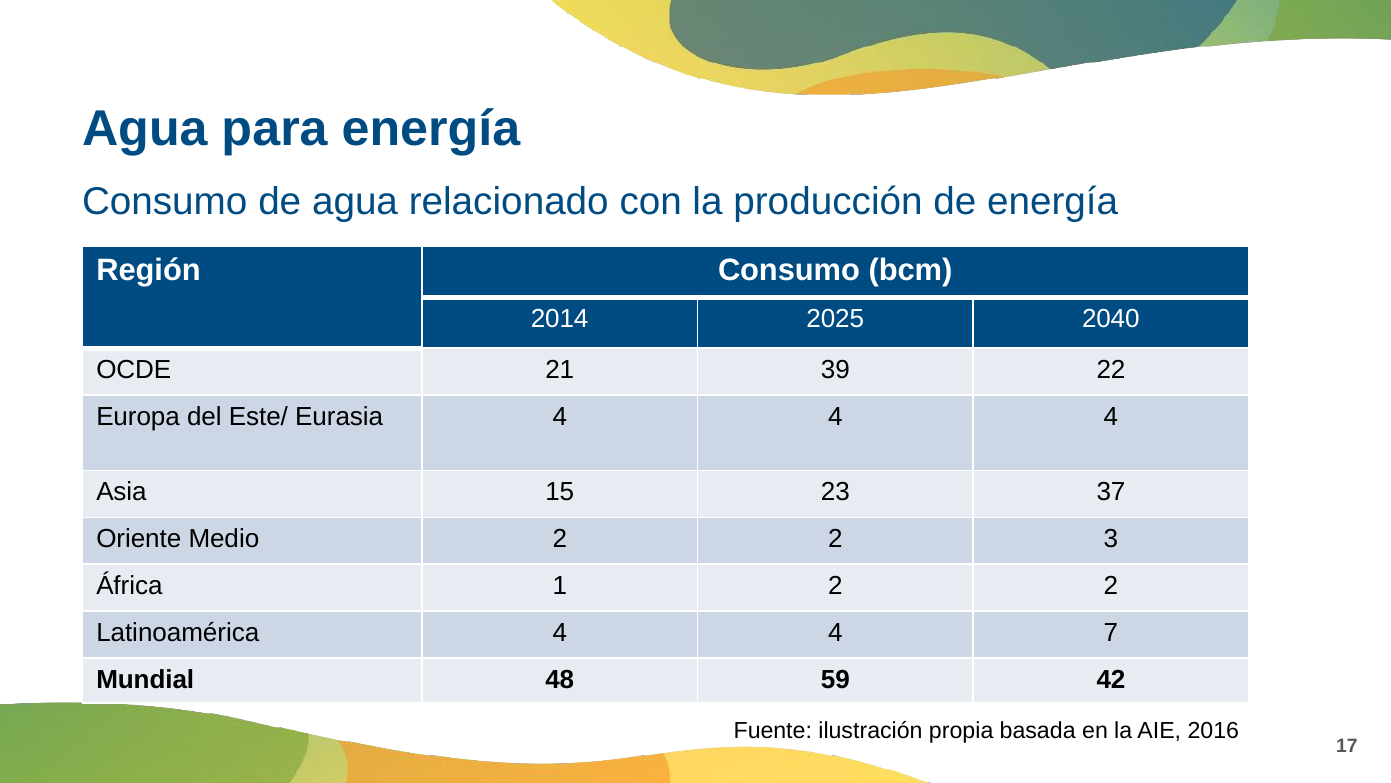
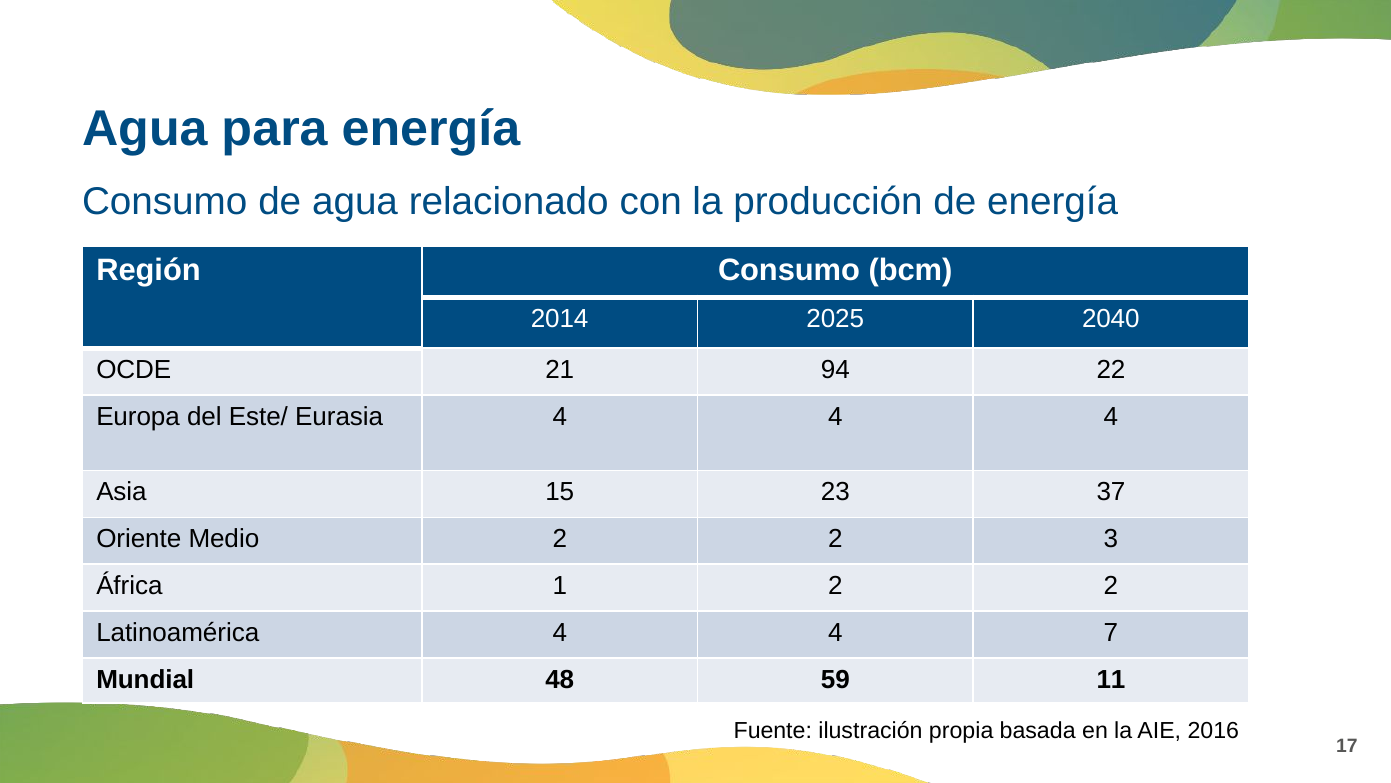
39: 39 -> 94
42: 42 -> 11
